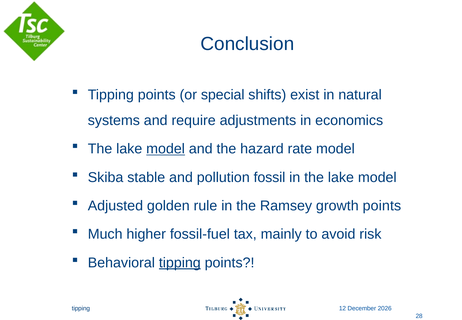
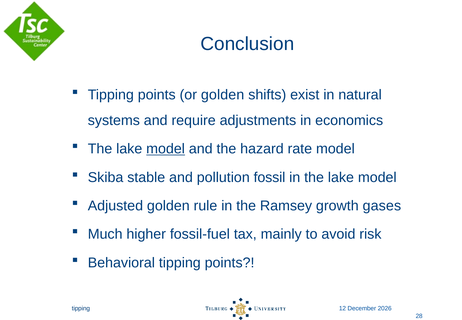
or special: special -> golden
growth points: points -> gases
tipping at (180, 263) underline: present -> none
